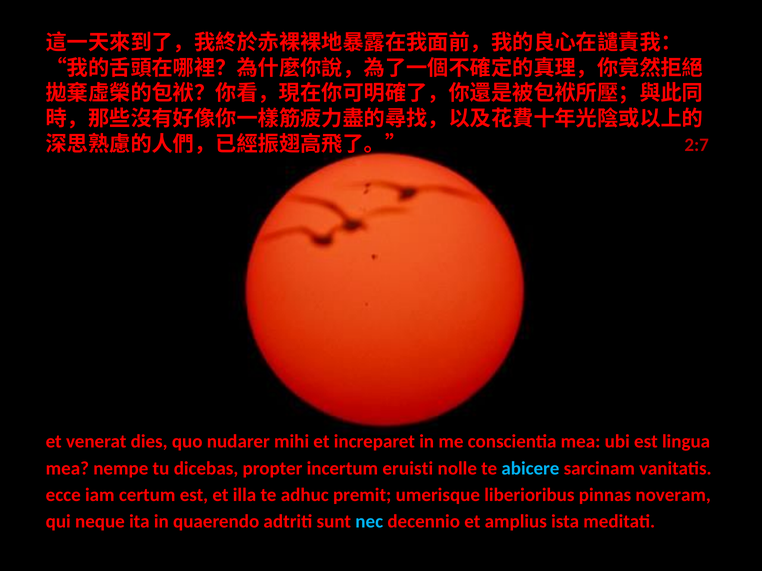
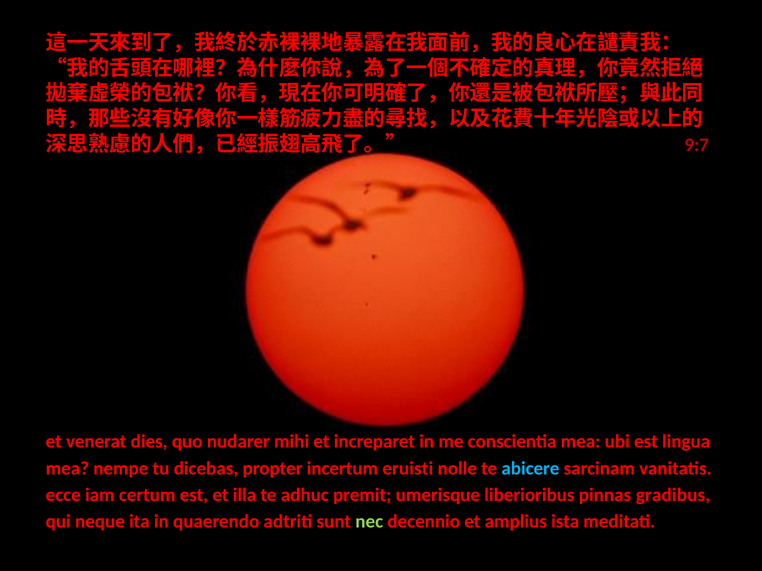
2:7: 2:7 -> 9:7
noveram: noveram -> gradibus
nec colour: light blue -> light green
